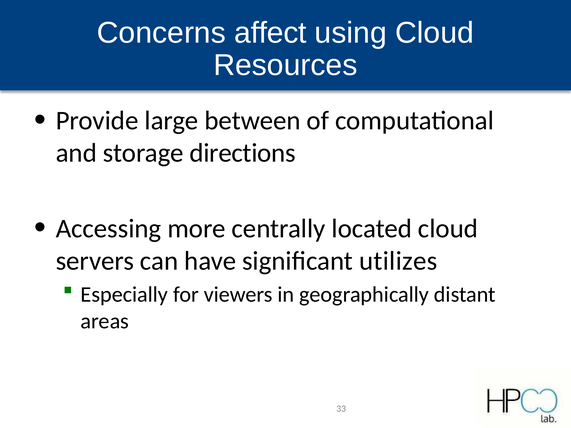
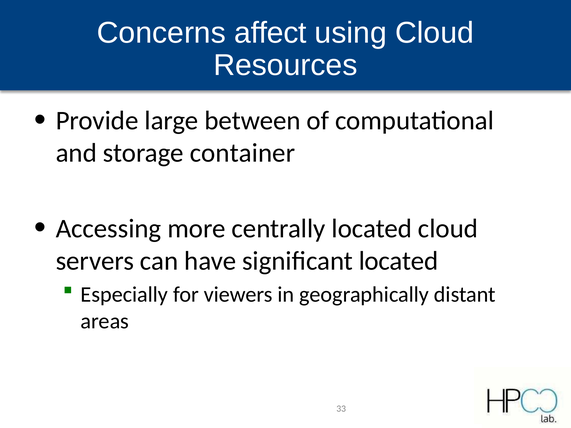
directions: directions -> container
significant utilizes: utilizes -> located
